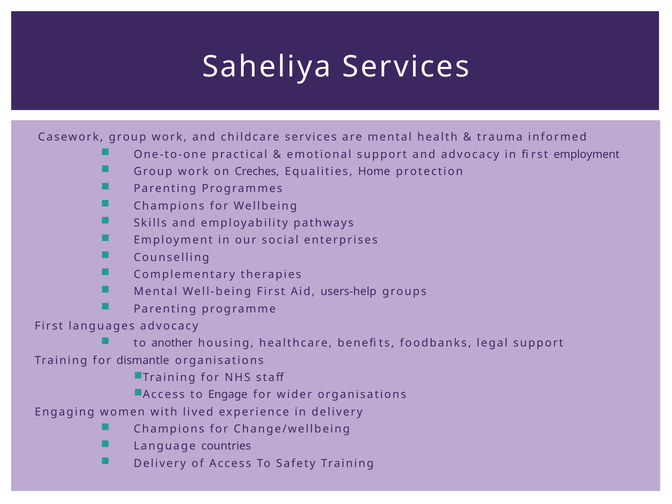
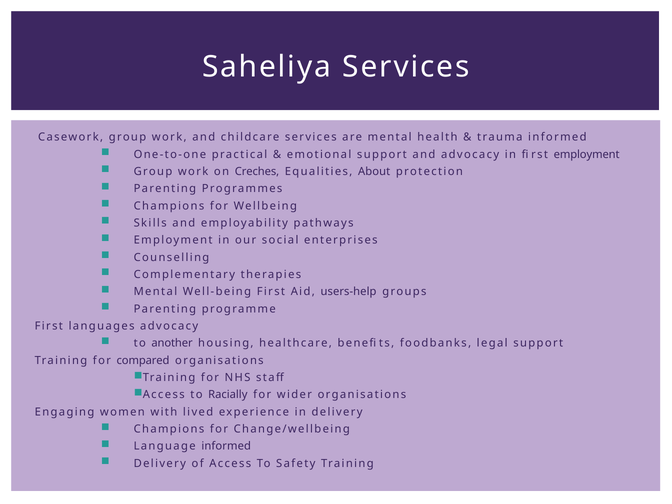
Home: Home -> About
dismantle: dismantle -> compared
Engage: Engage -> Racially
Language countries: countries -> informed
